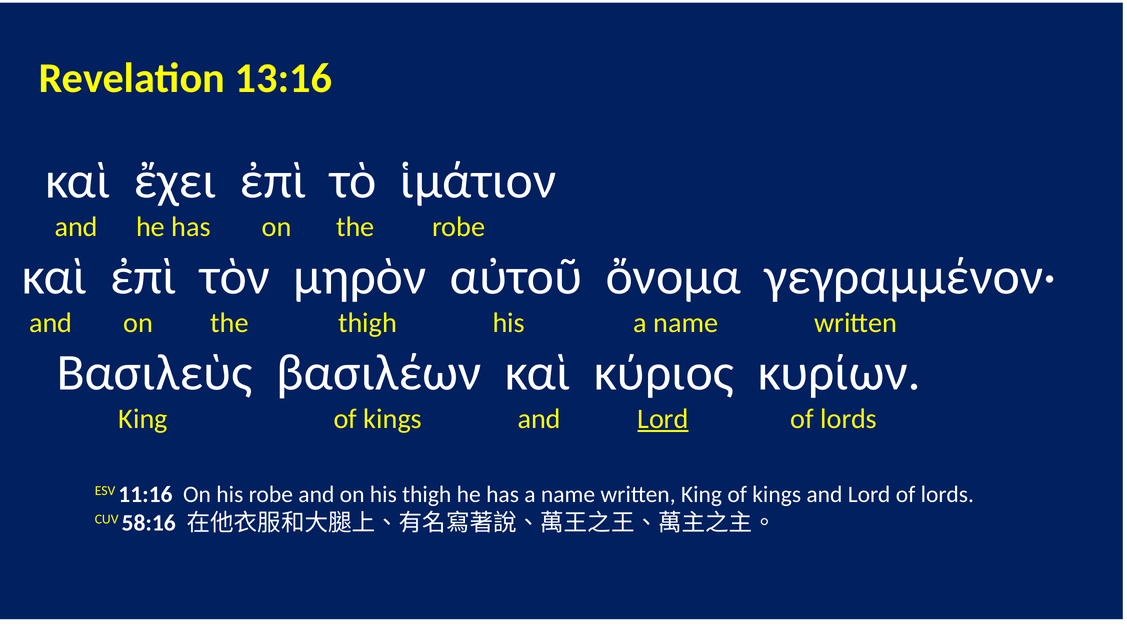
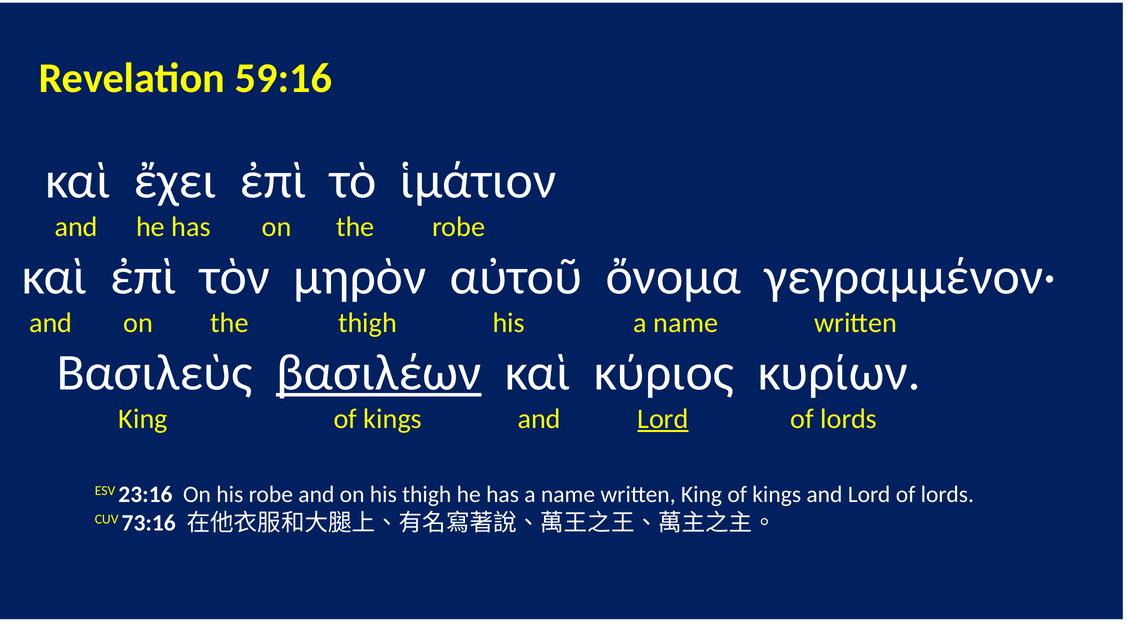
13:16: 13:16 -> 59:16
βασιλέων underline: none -> present
11:16: 11:16 -> 23:16
58:16: 58:16 -> 73:16
